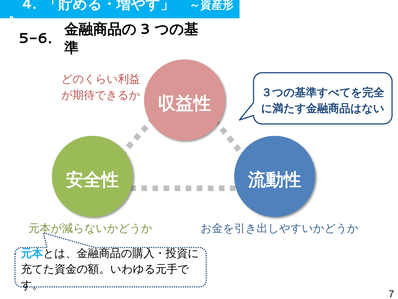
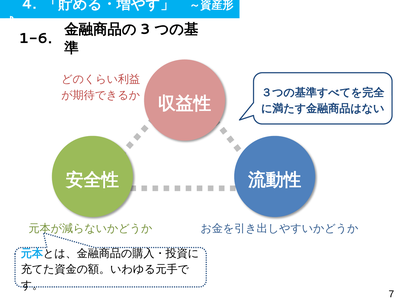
5-6: 5-6 -> 1-6
